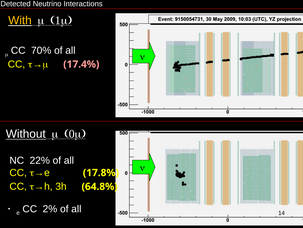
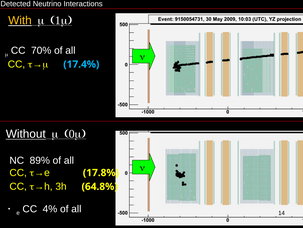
17.4% colour: pink -> light blue
22%: 22% -> 89%
2%: 2% -> 4%
